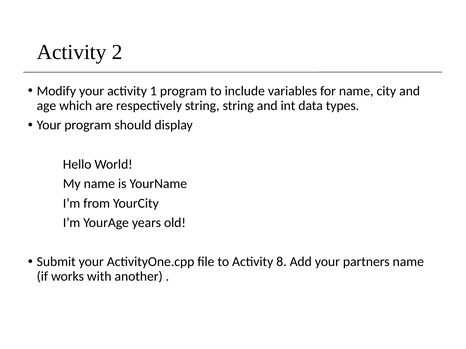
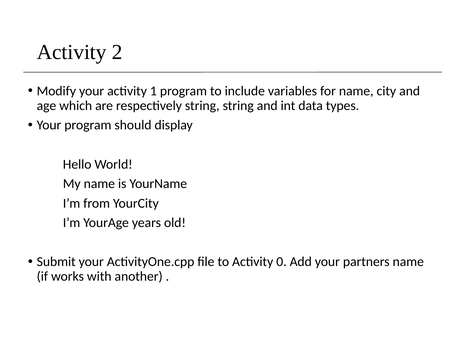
8: 8 -> 0
